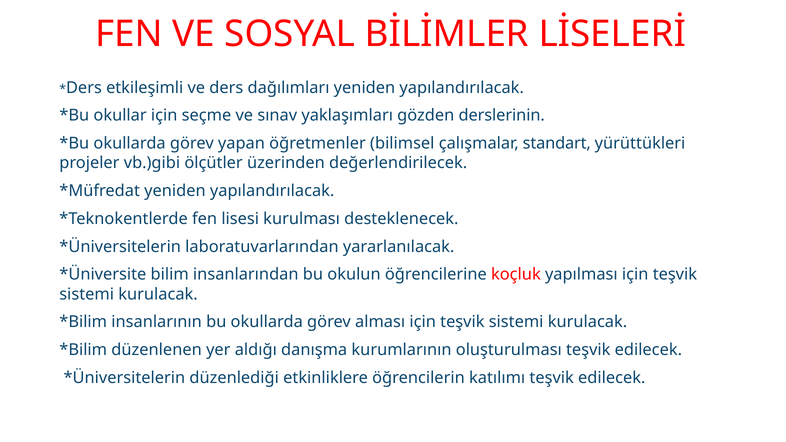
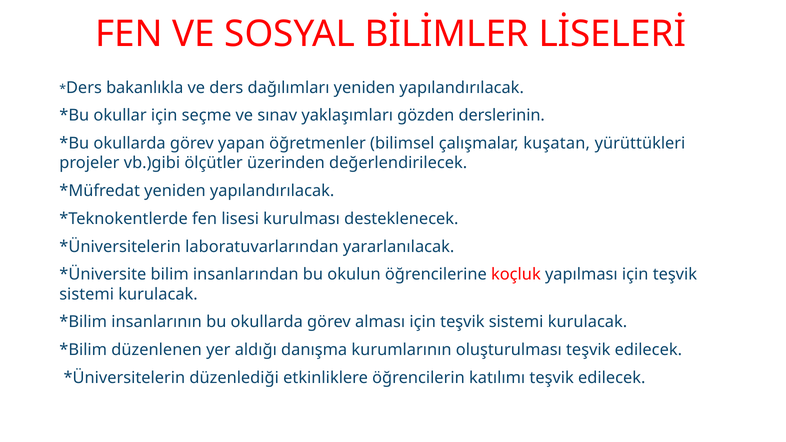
etkileşimli: etkileşimli -> bakanlıkla
standart: standart -> kuşatan
